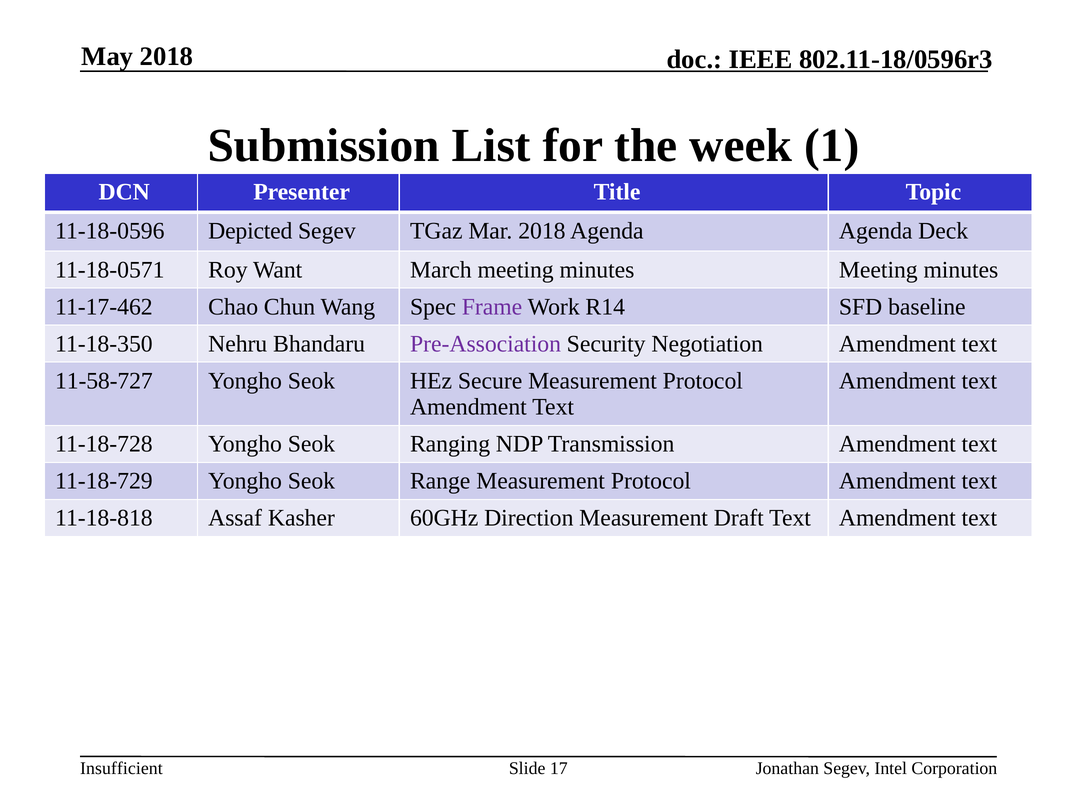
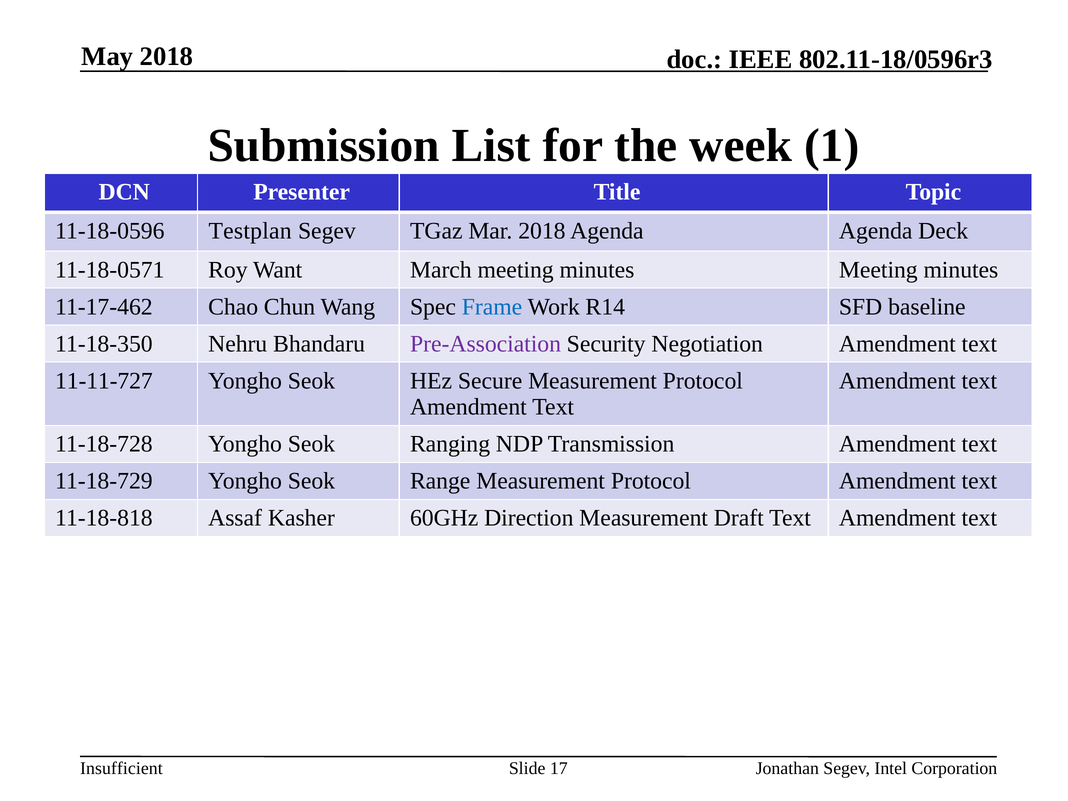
Depicted: Depicted -> Testplan
Frame colour: purple -> blue
11-58-727: 11-58-727 -> 11-11-727
